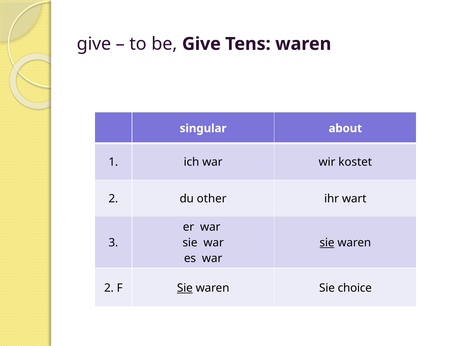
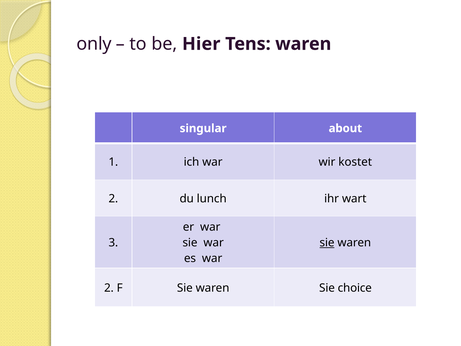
give at (94, 44): give -> only
be Give: Give -> Hier
other: other -> lunch
Sie at (185, 288) underline: present -> none
